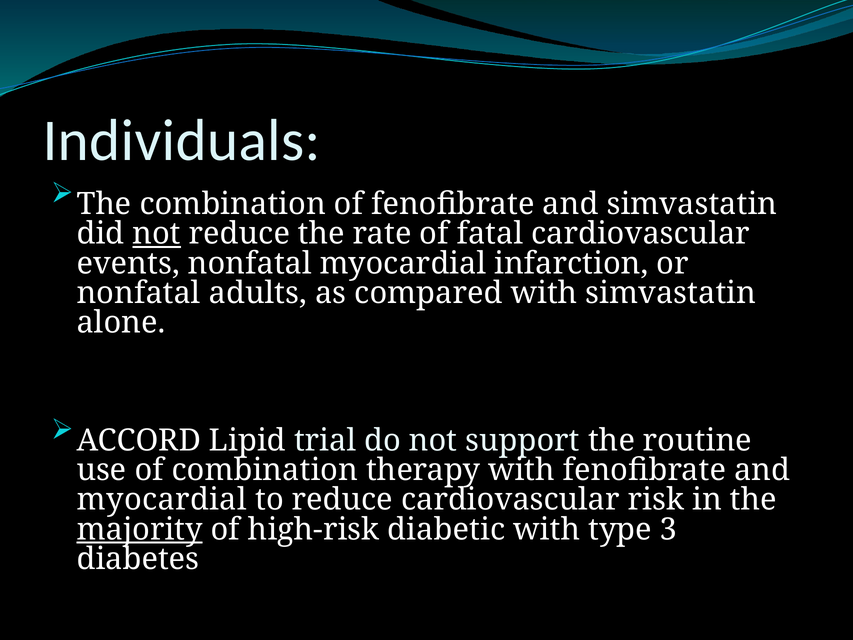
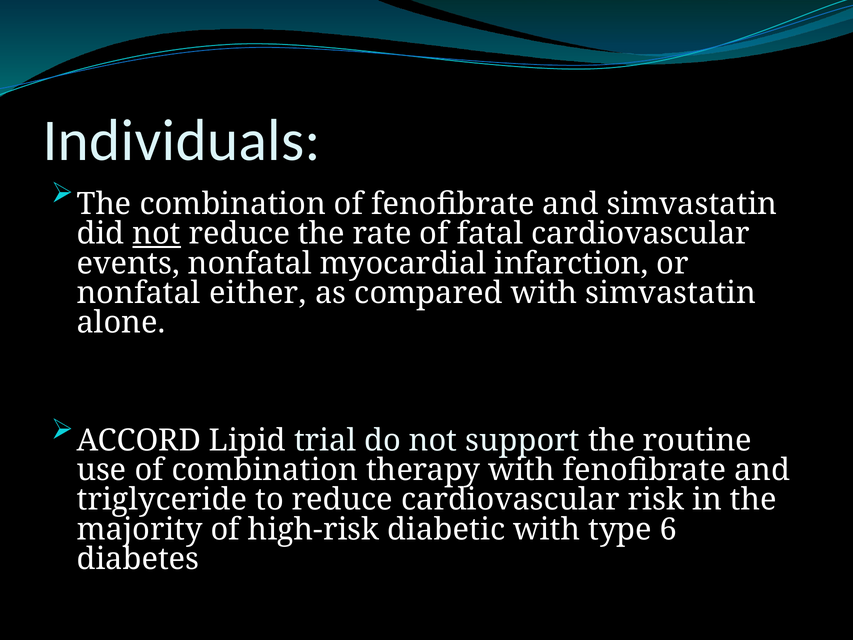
adults: adults -> either
myocardial at (162, 500): myocardial -> triglyceride
majority underline: present -> none
3: 3 -> 6
